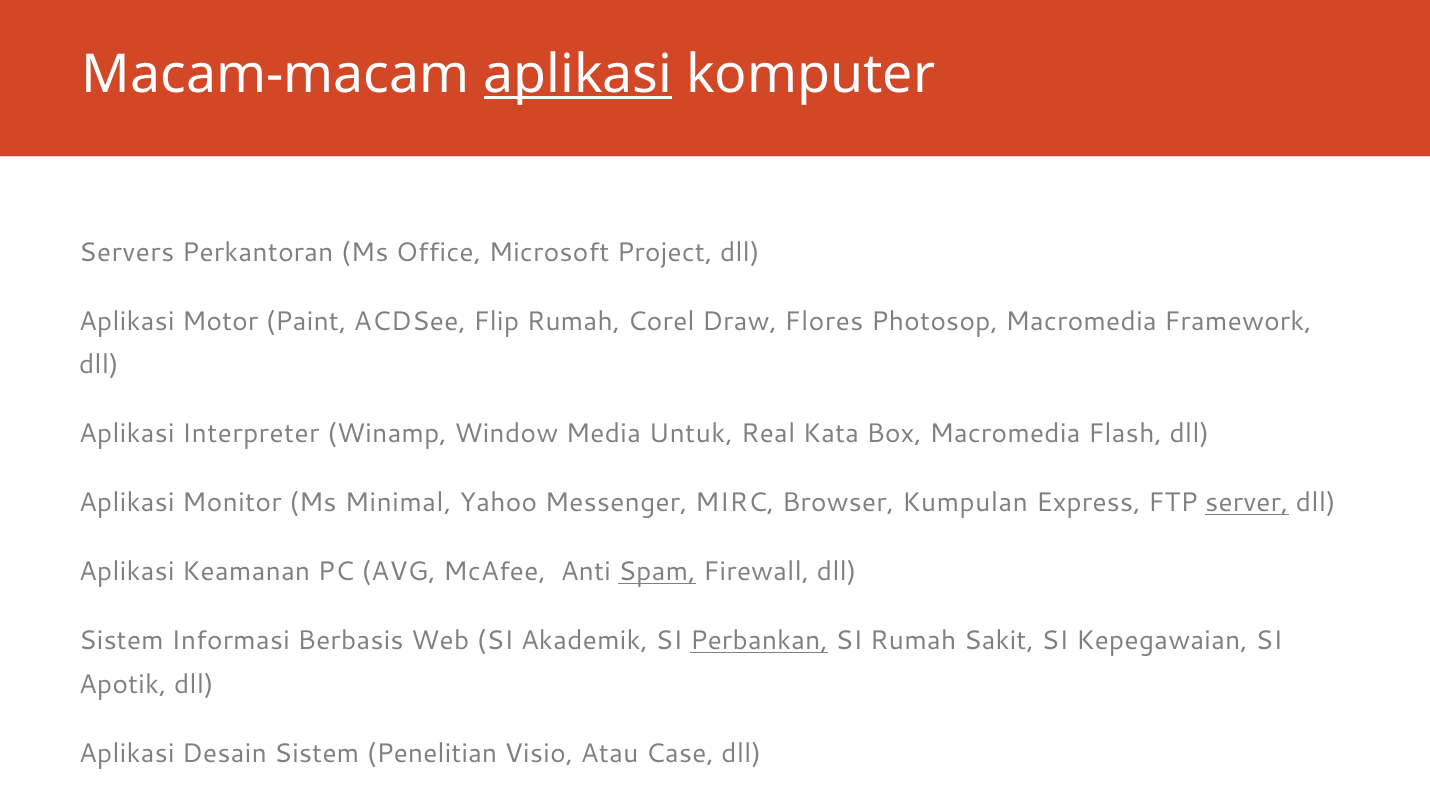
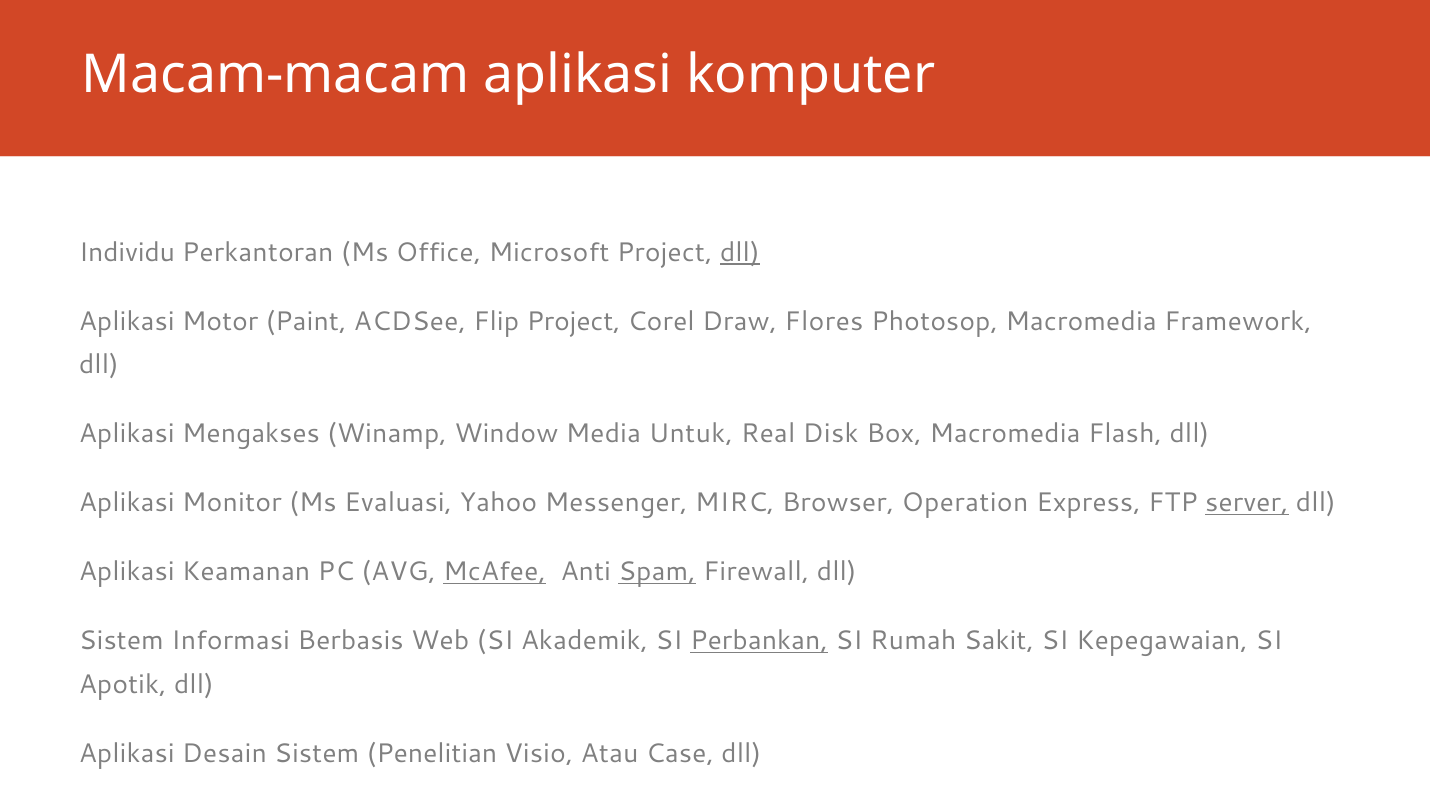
aplikasi at (578, 75) underline: present -> none
Servers: Servers -> Individu
dll at (740, 252) underline: none -> present
Flip Rumah: Rumah -> Project
Interpreter: Interpreter -> Mengakses
Kata: Kata -> Disk
Minimal: Minimal -> Evaluasi
Kumpulan: Kumpulan -> Operation
McAfee underline: none -> present
